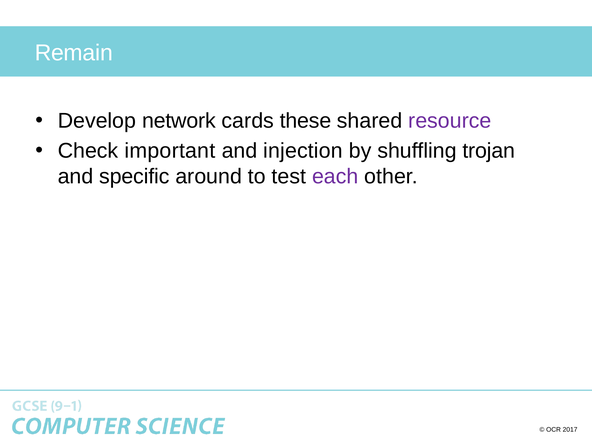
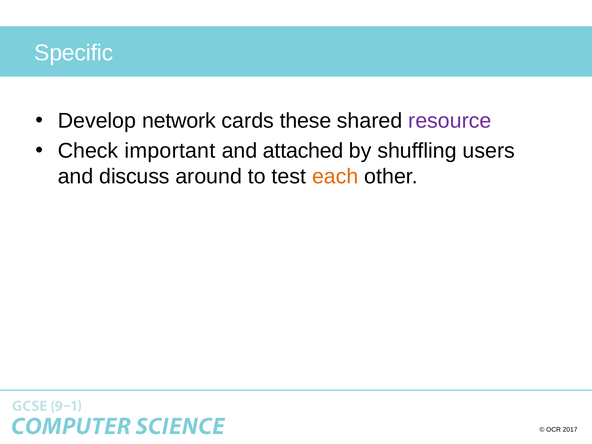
Remain: Remain -> Specific
injection: injection -> attached
trojan: trojan -> users
specific: specific -> discuss
each colour: purple -> orange
